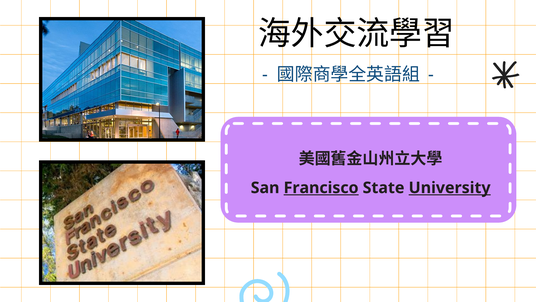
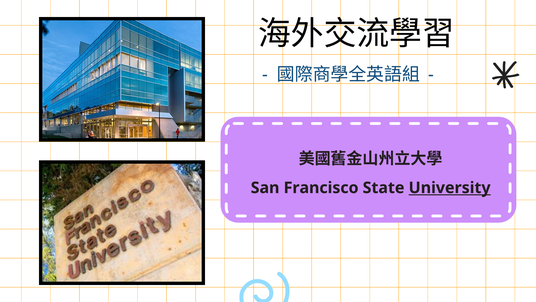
Francisco underline: present -> none
